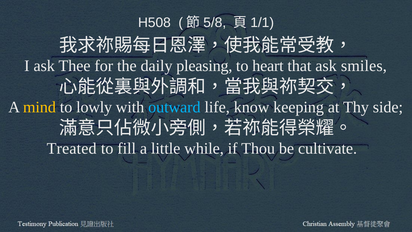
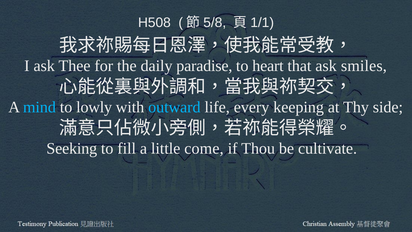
pleasing: pleasing -> paradise
mind colour: yellow -> light blue
know: know -> every
Treated: Treated -> Seeking
while: while -> come
